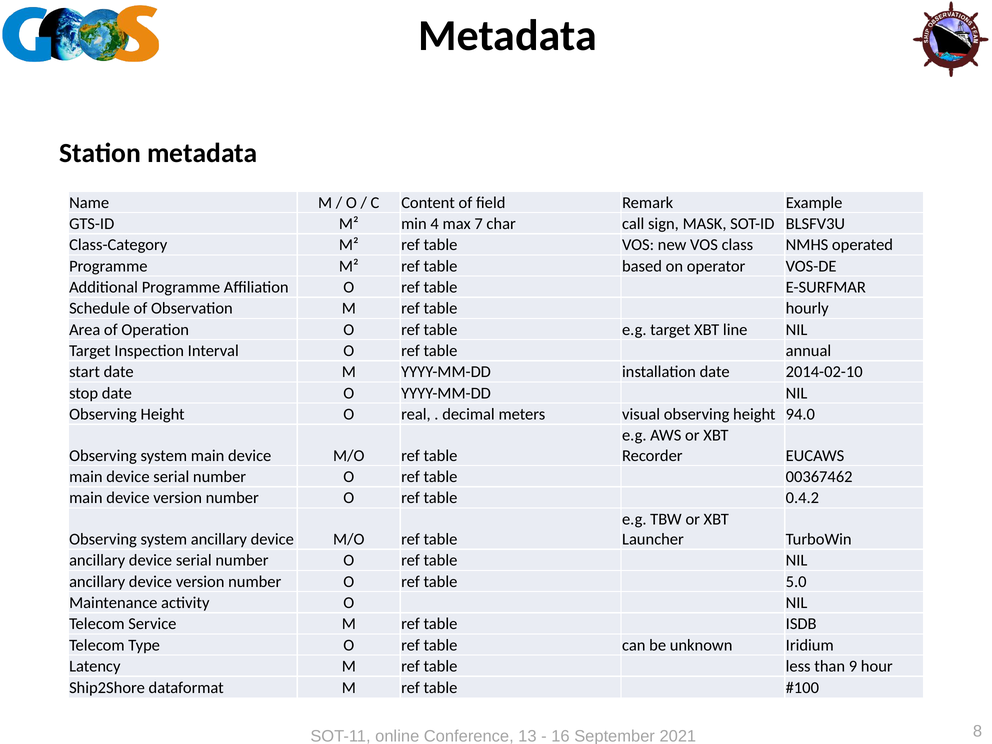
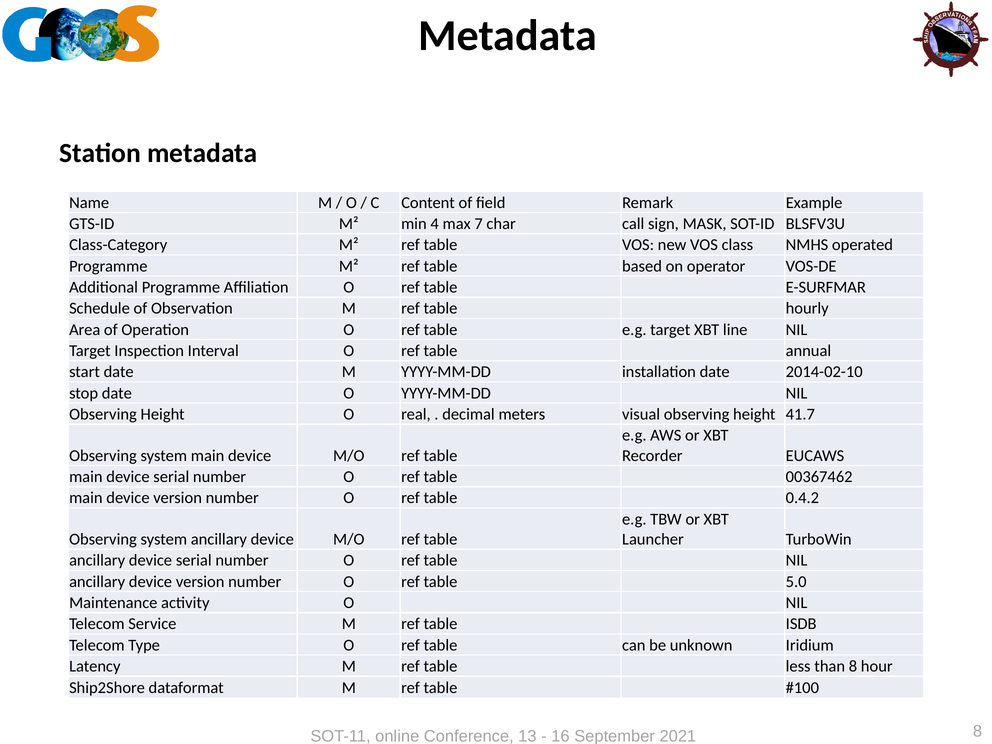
94.0: 94.0 -> 41.7
than 9: 9 -> 8
